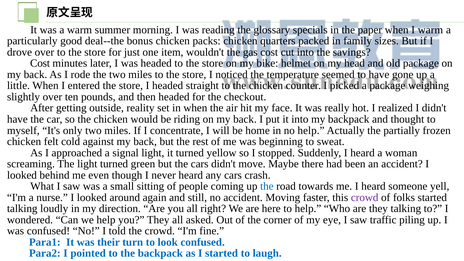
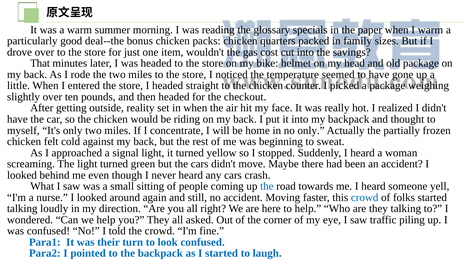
Cost at (40, 63): Cost -> That
no help: help -> only
crowd at (365, 197) colour: purple -> blue
